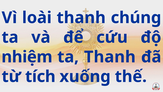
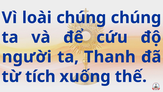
loài thanh: thanh -> chúng
nhiệm: nhiệm -> người
